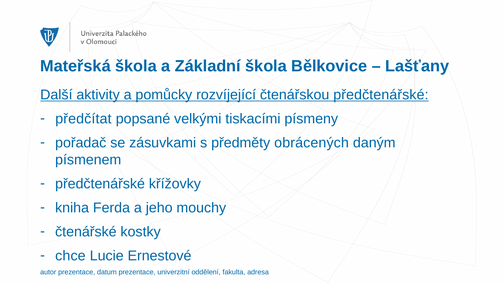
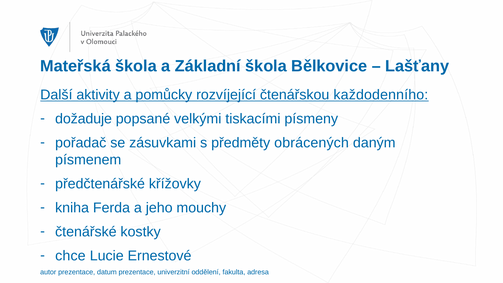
čtenářskou předčtenářské: předčtenářské -> každodenního
předčítat: předčítat -> dožaduje
